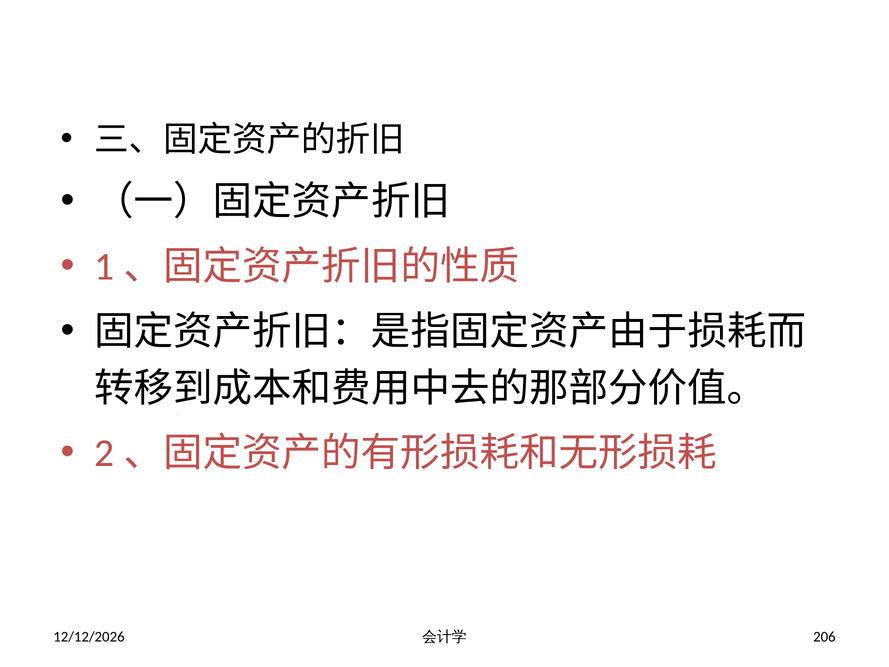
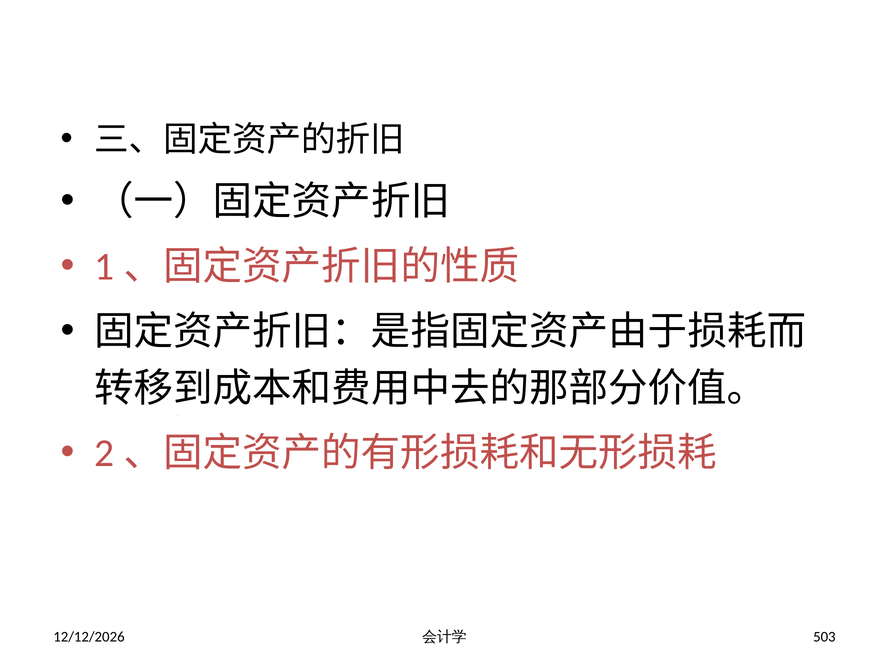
206: 206 -> 503
